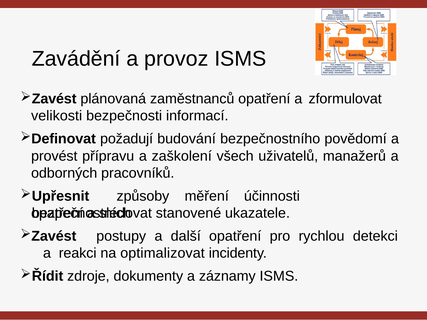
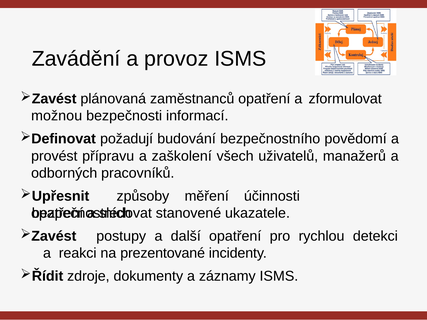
velikosti: velikosti -> možnou
optimalizovat: optimalizovat -> prezentované
